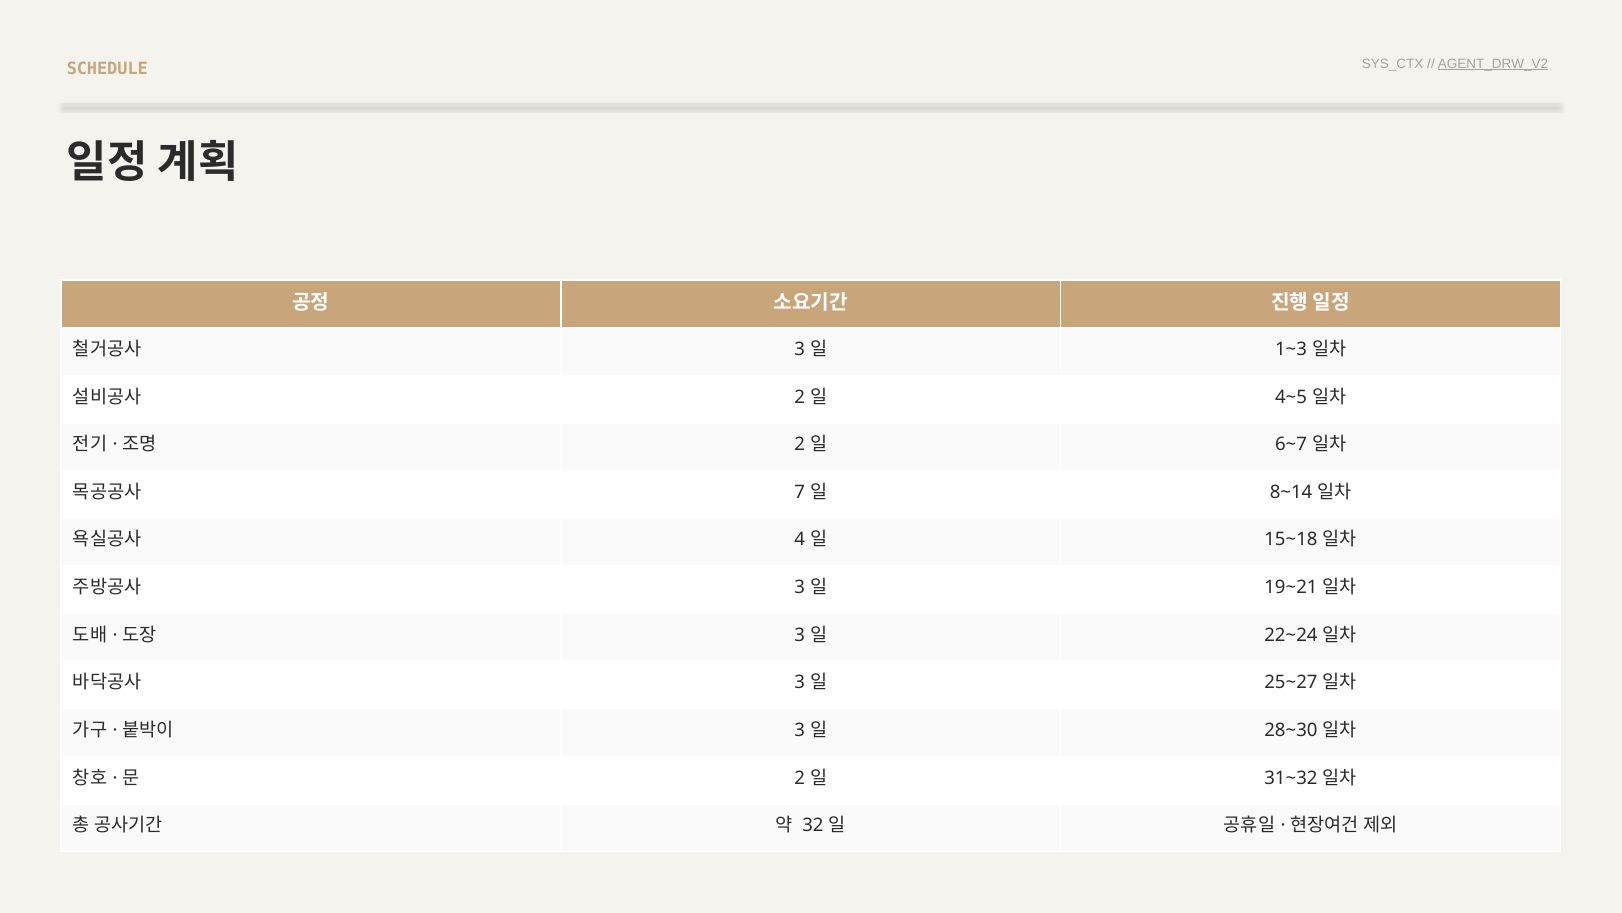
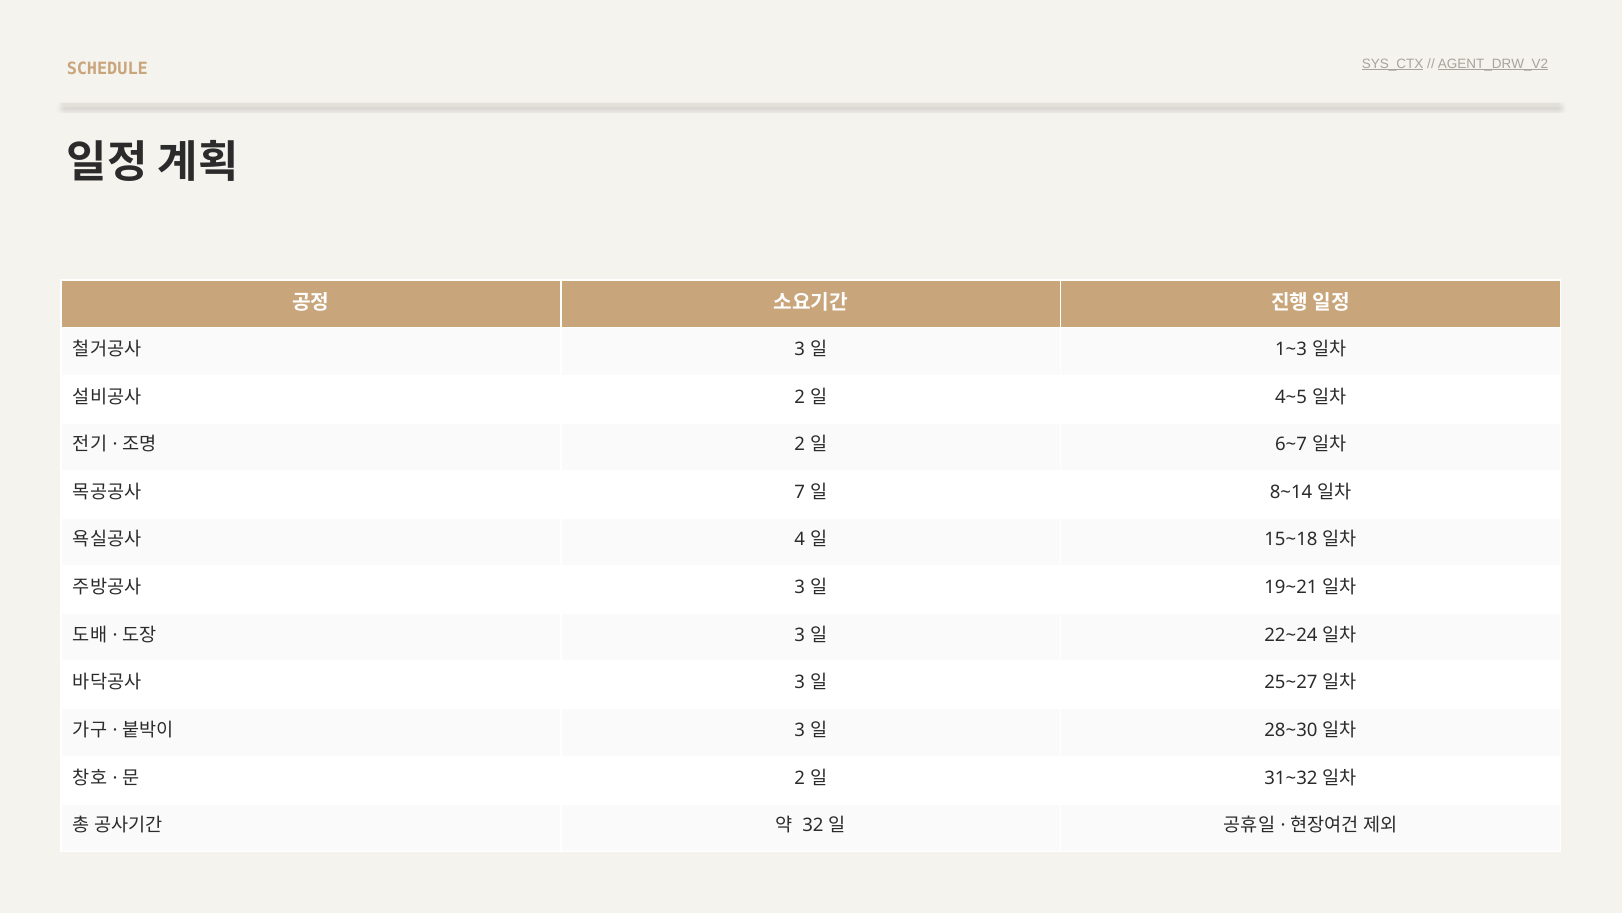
SYS_CTX underline: none -> present
